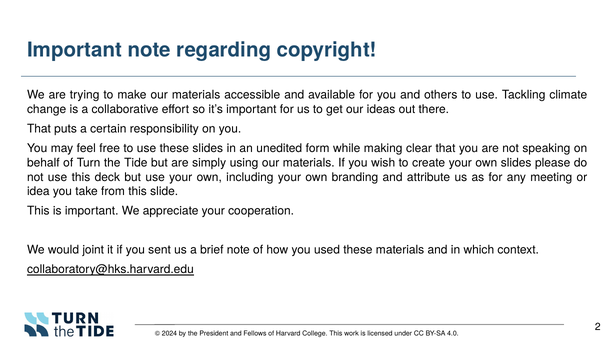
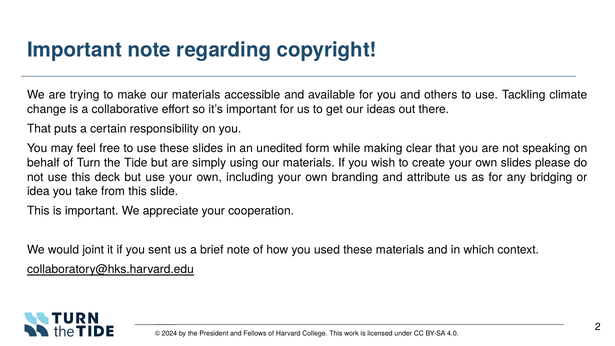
meeting: meeting -> bridging
